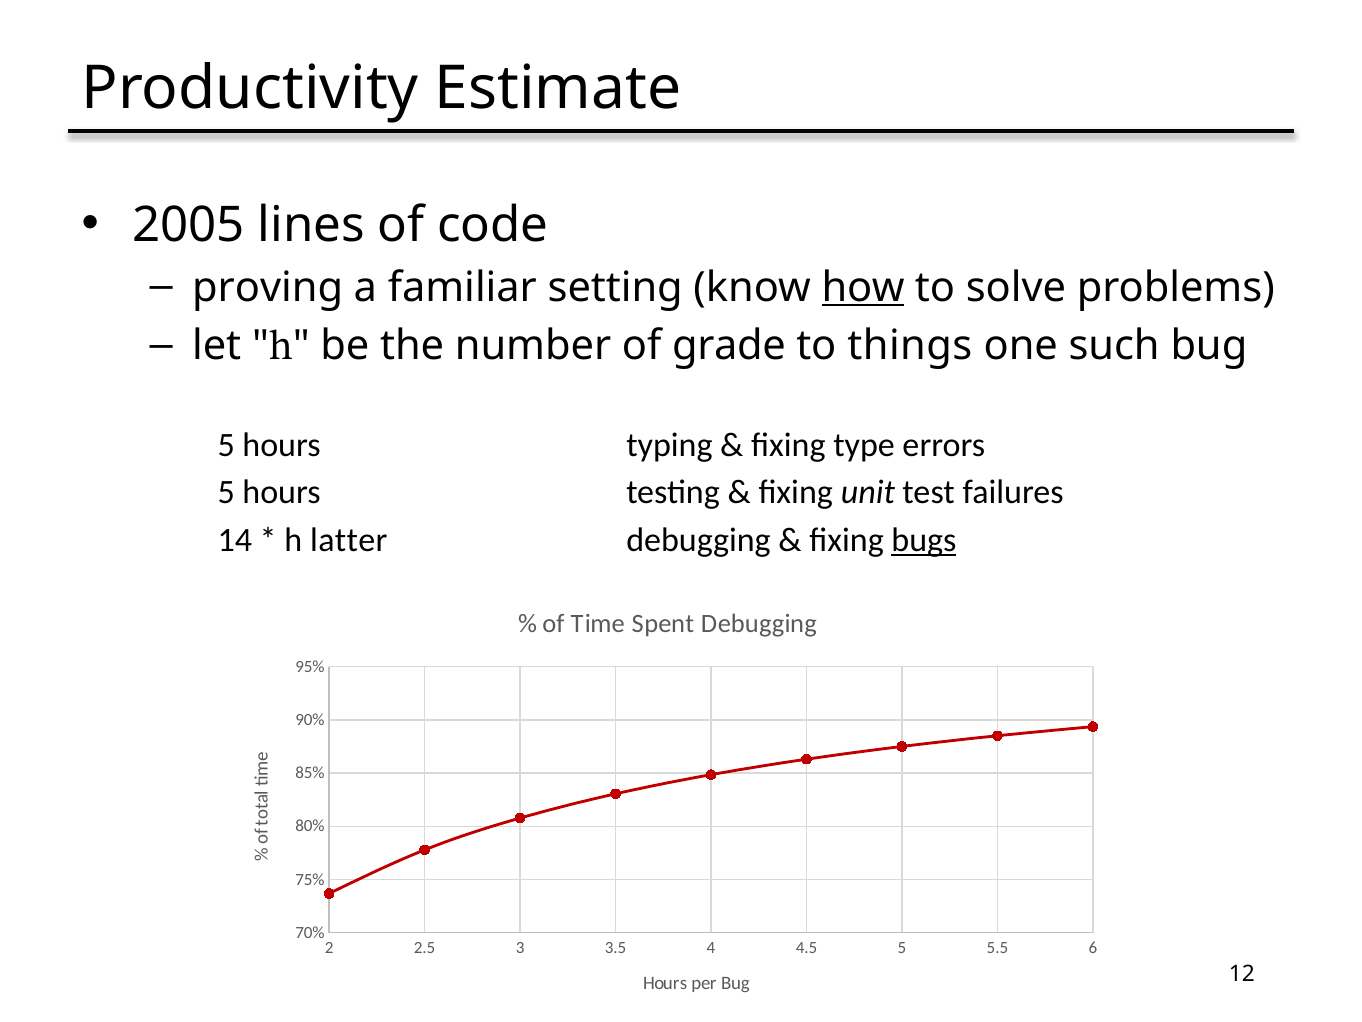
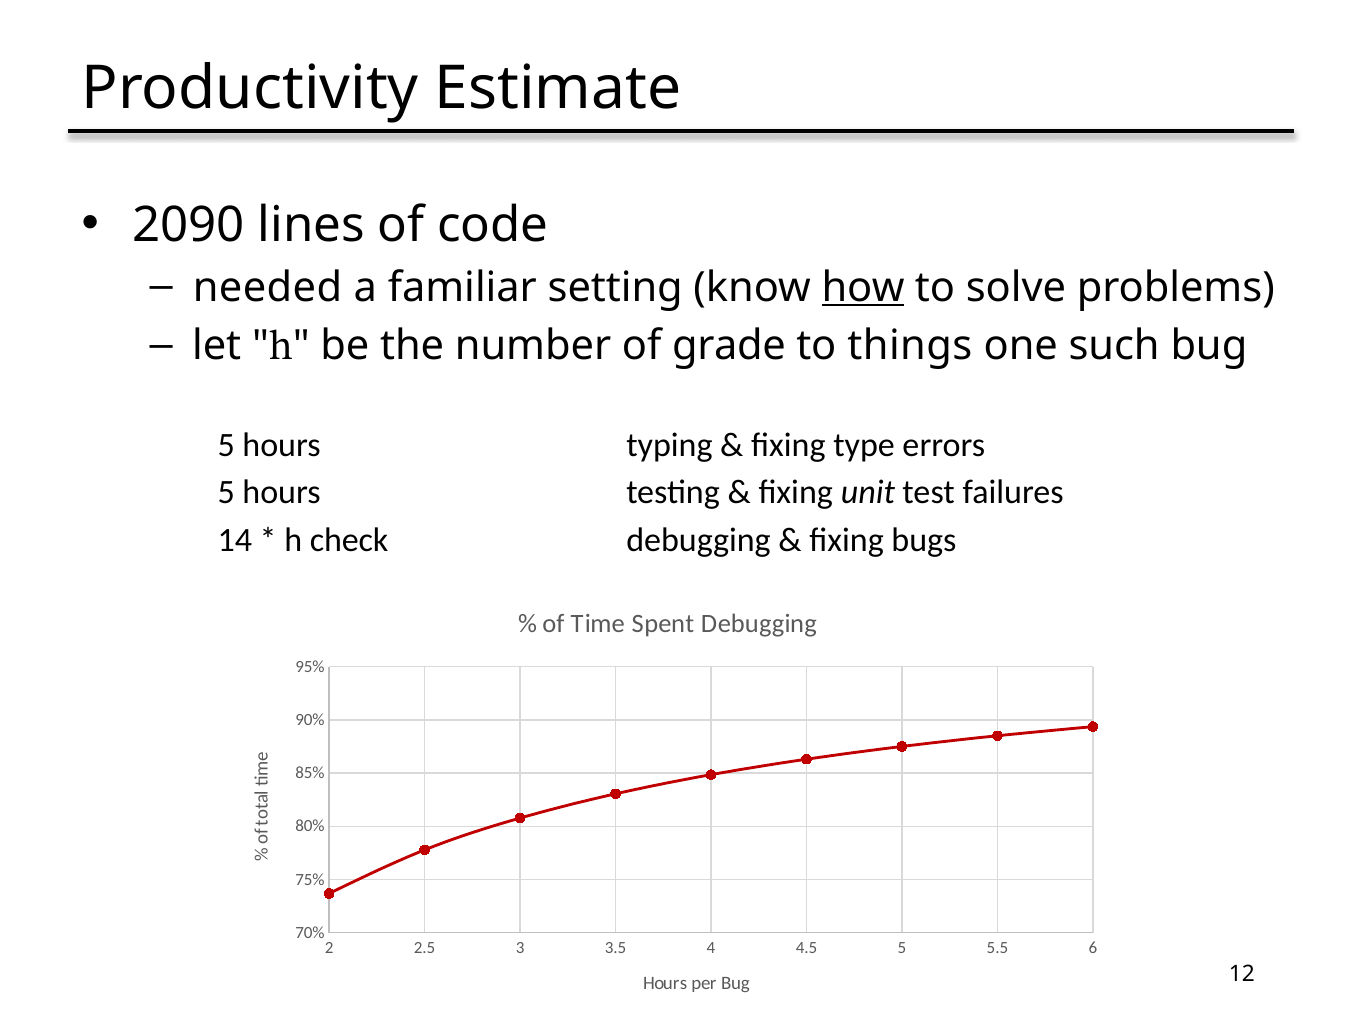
2005: 2005 -> 2090
proving: proving -> needed
latter: latter -> check
bugs underline: present -> none
